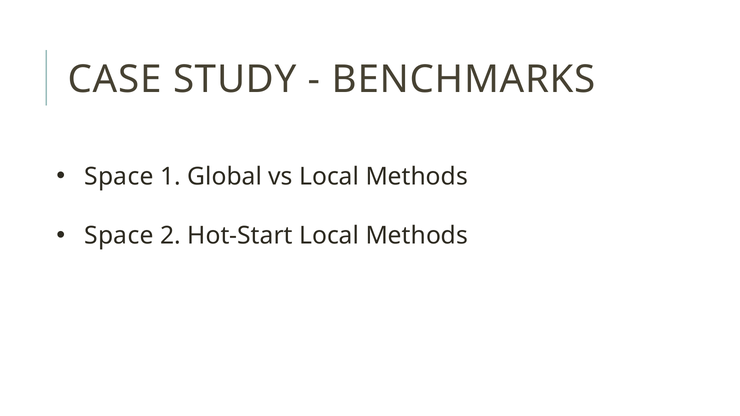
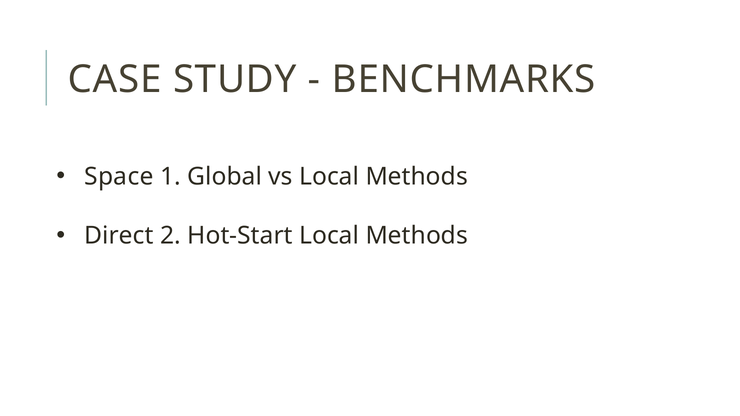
Space at (119, 236): Space -> Direct
